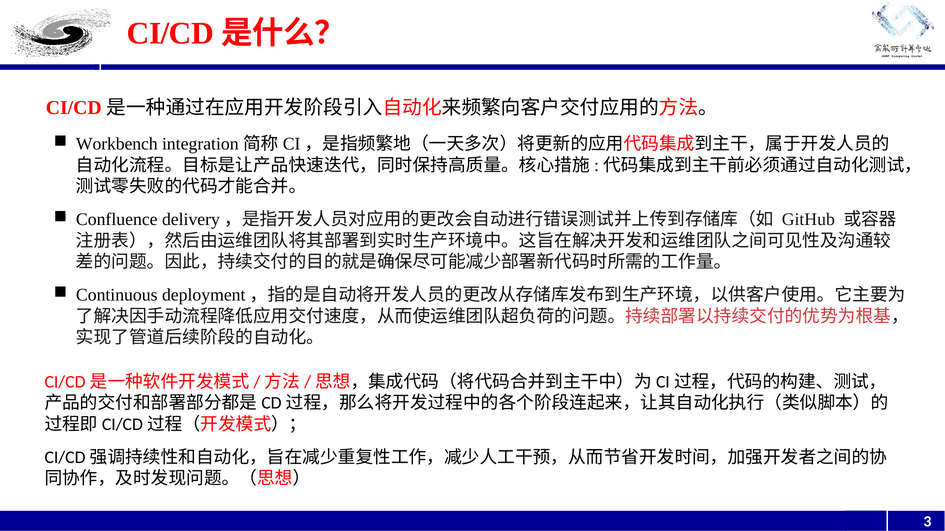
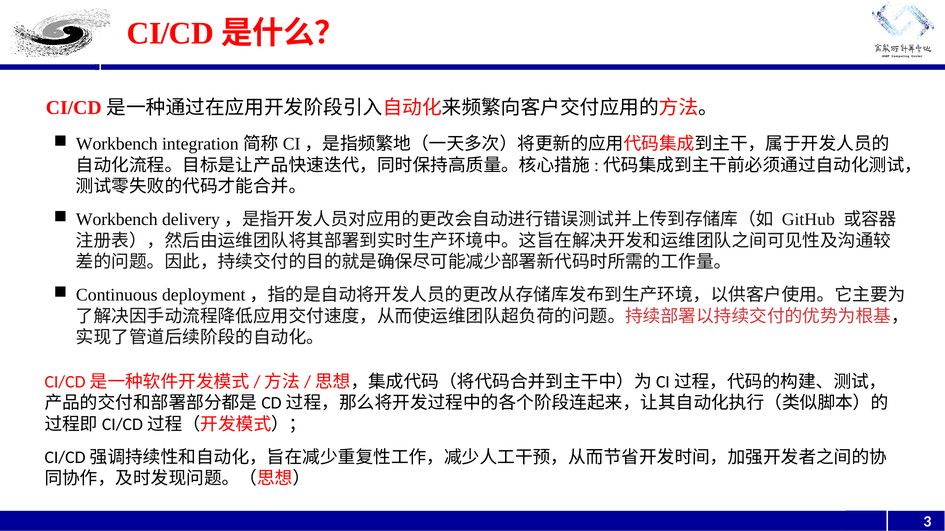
Confluence at (117, 220): Confluence -> Workbench
